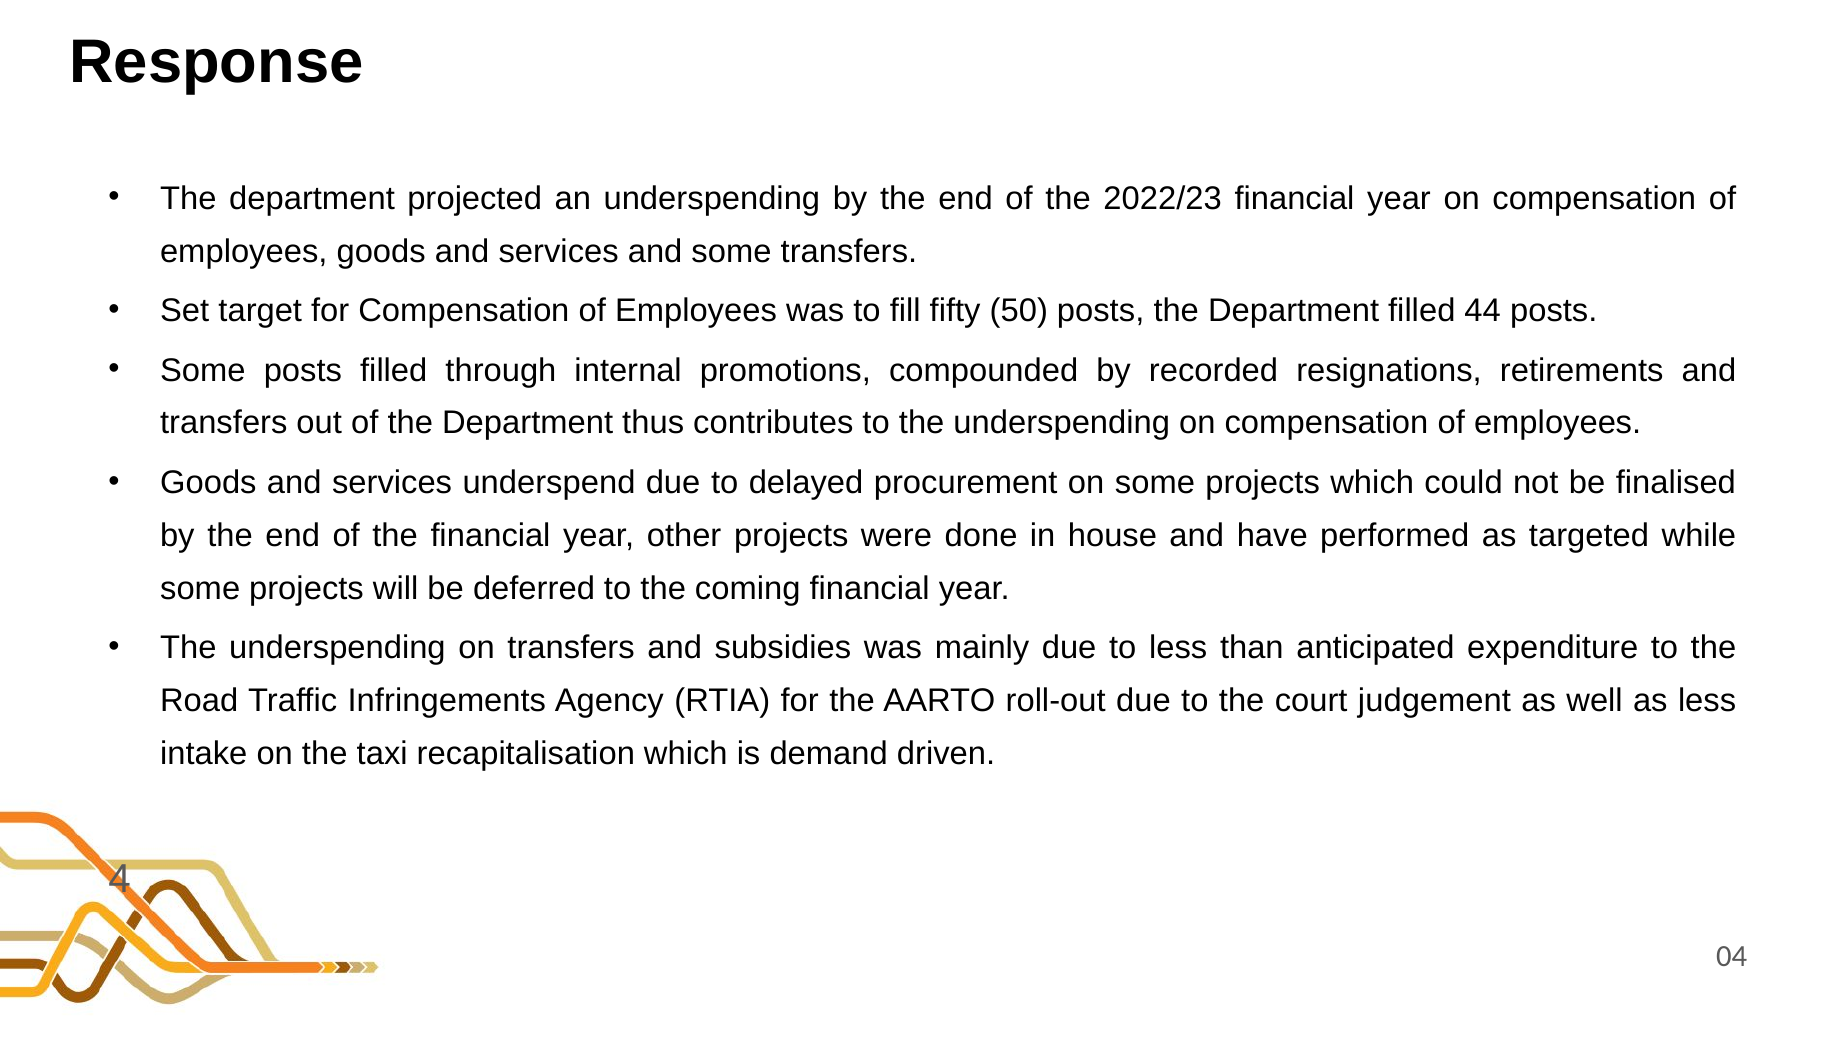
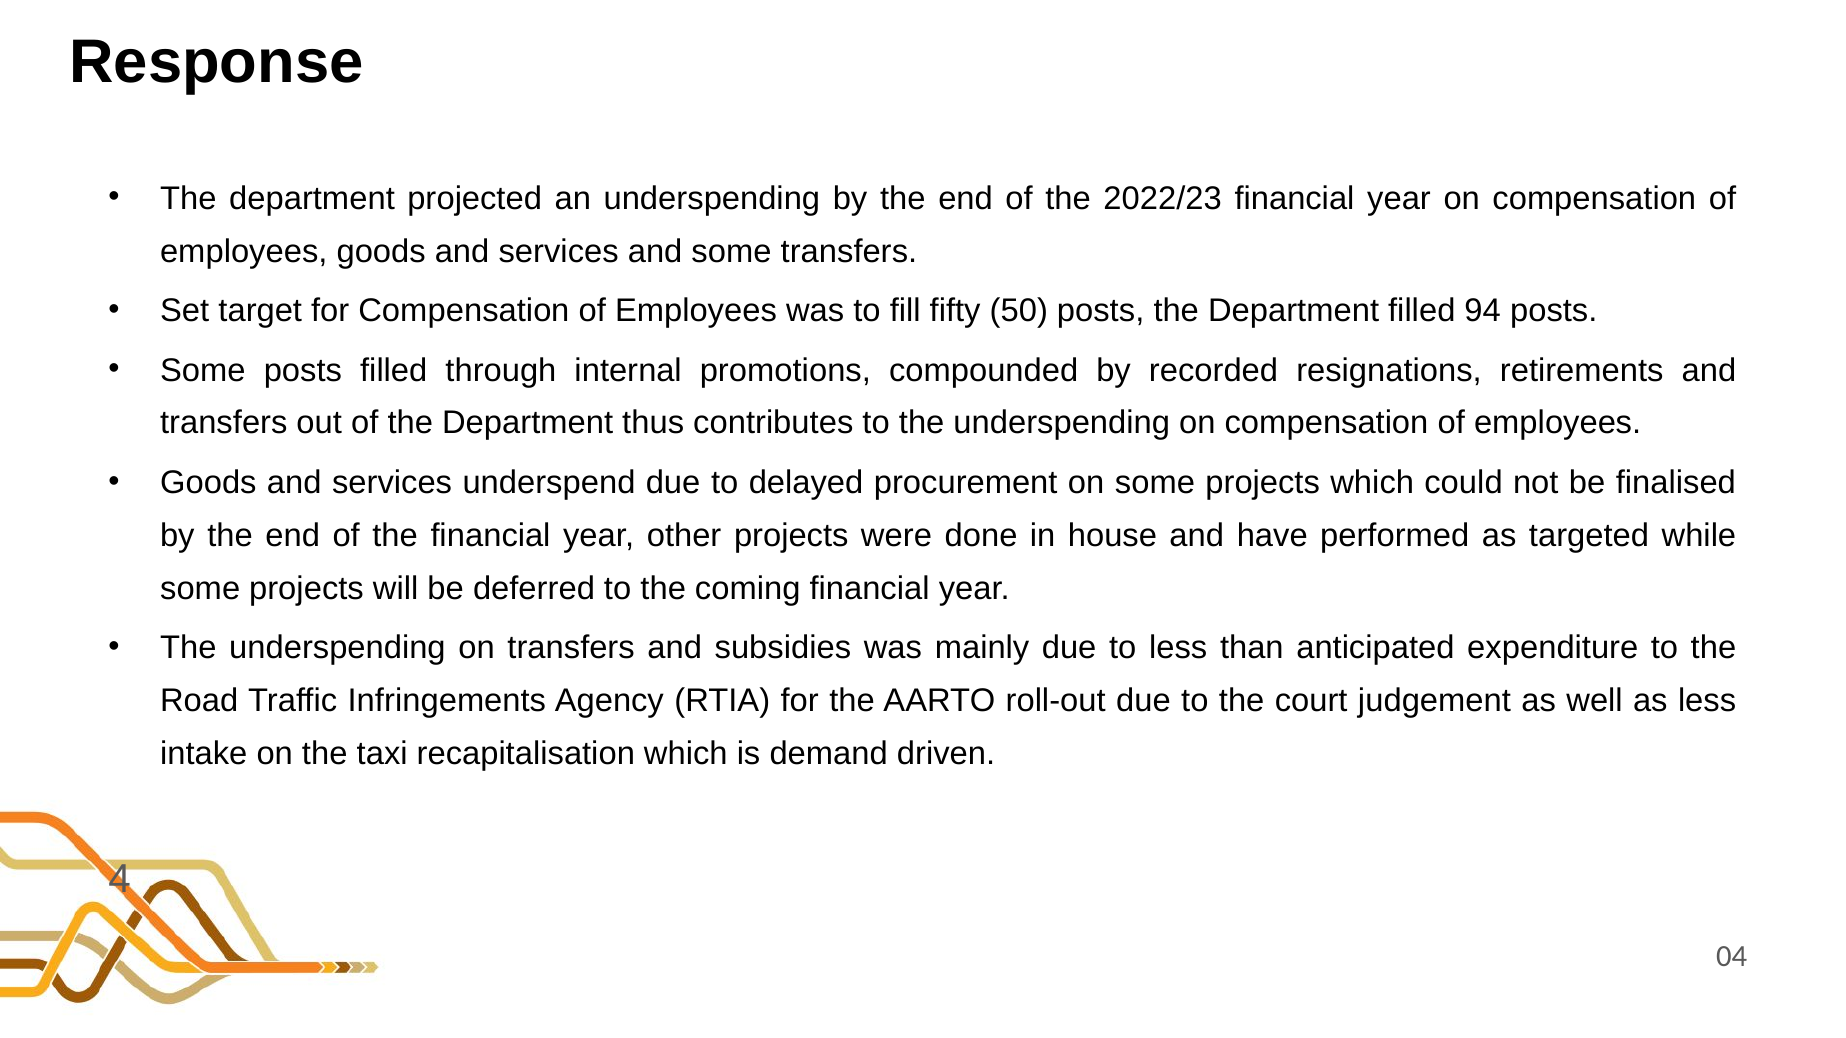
44: 44 -> 94
